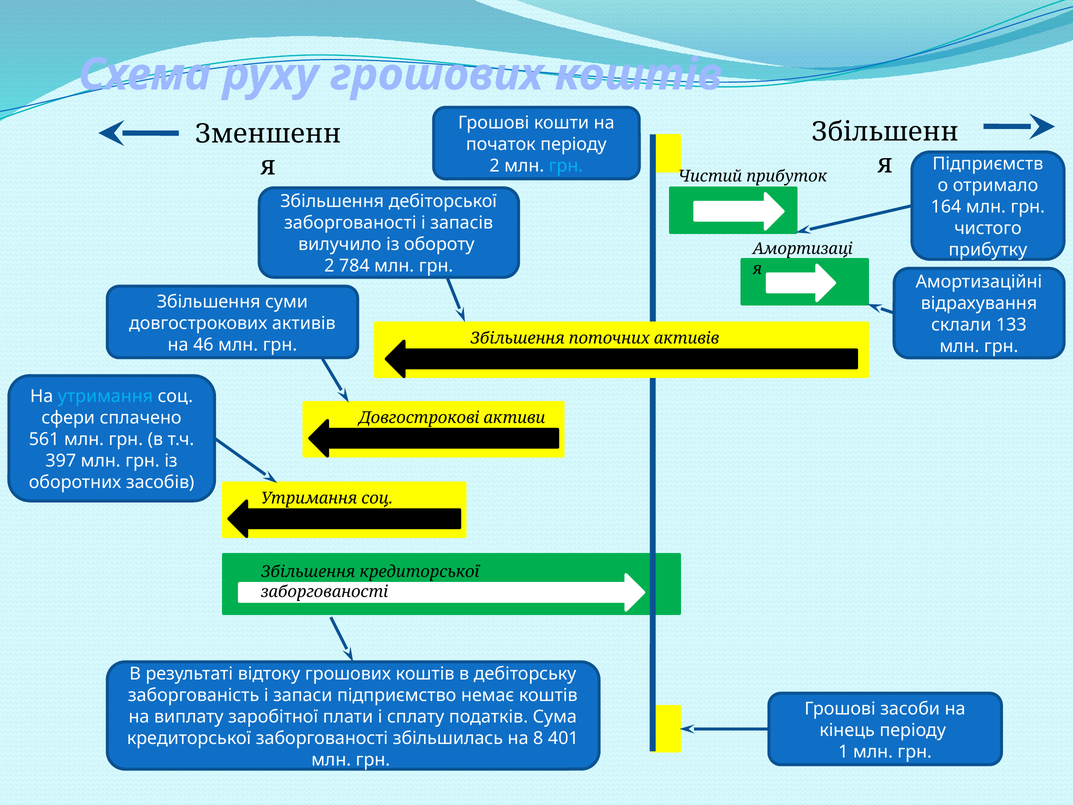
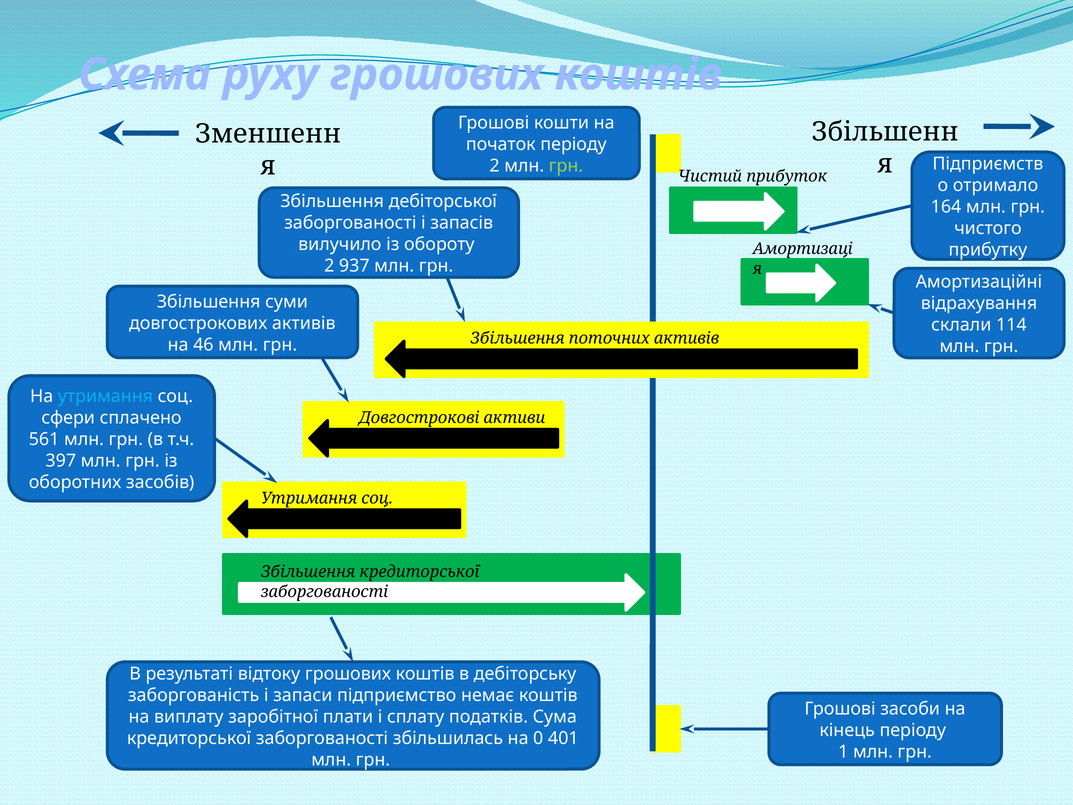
грн at (566, 166) colour: light blue -> light green
784: 784 -> 937
133: 133 -> 114
8: 8 -> 0
